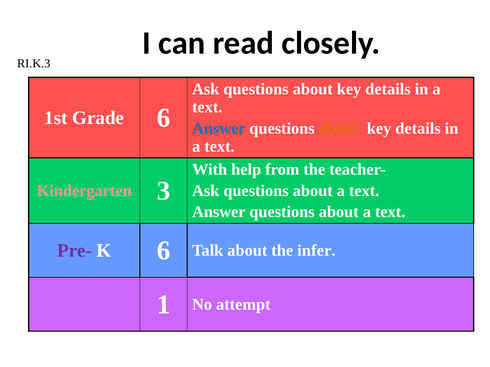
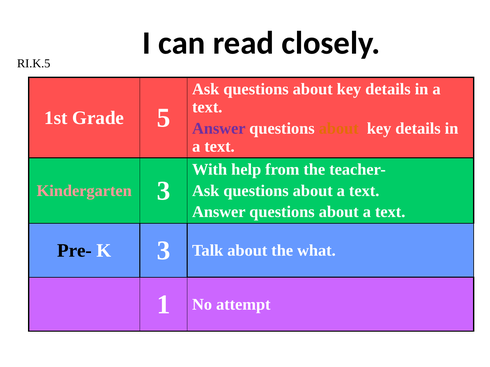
RI.K.3: RI.K.3 -> RI.K.5
Grade 6: 6 -> 5
Answer at (219, 129) colour: blue -> purple
Pre- colour: purple -> black
K 6: 6 -> 3
infer: infer -> what
